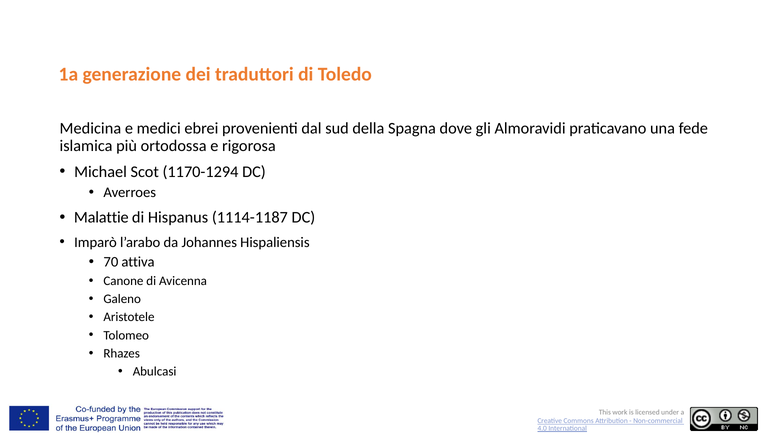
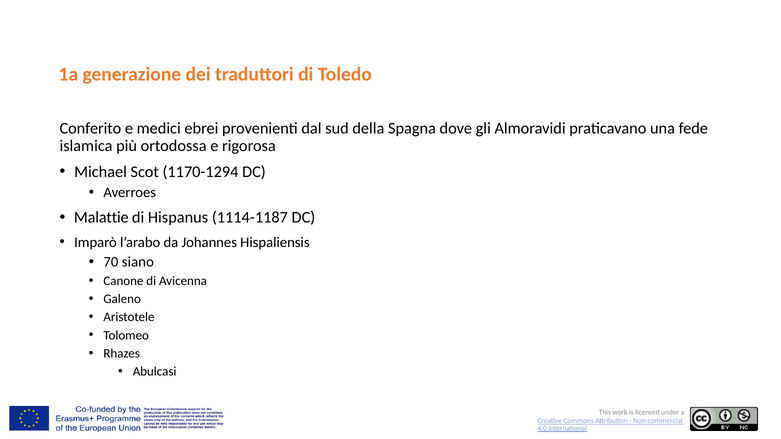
Medicina: Medicina -> Conferito
attiva: attiva -> siano
